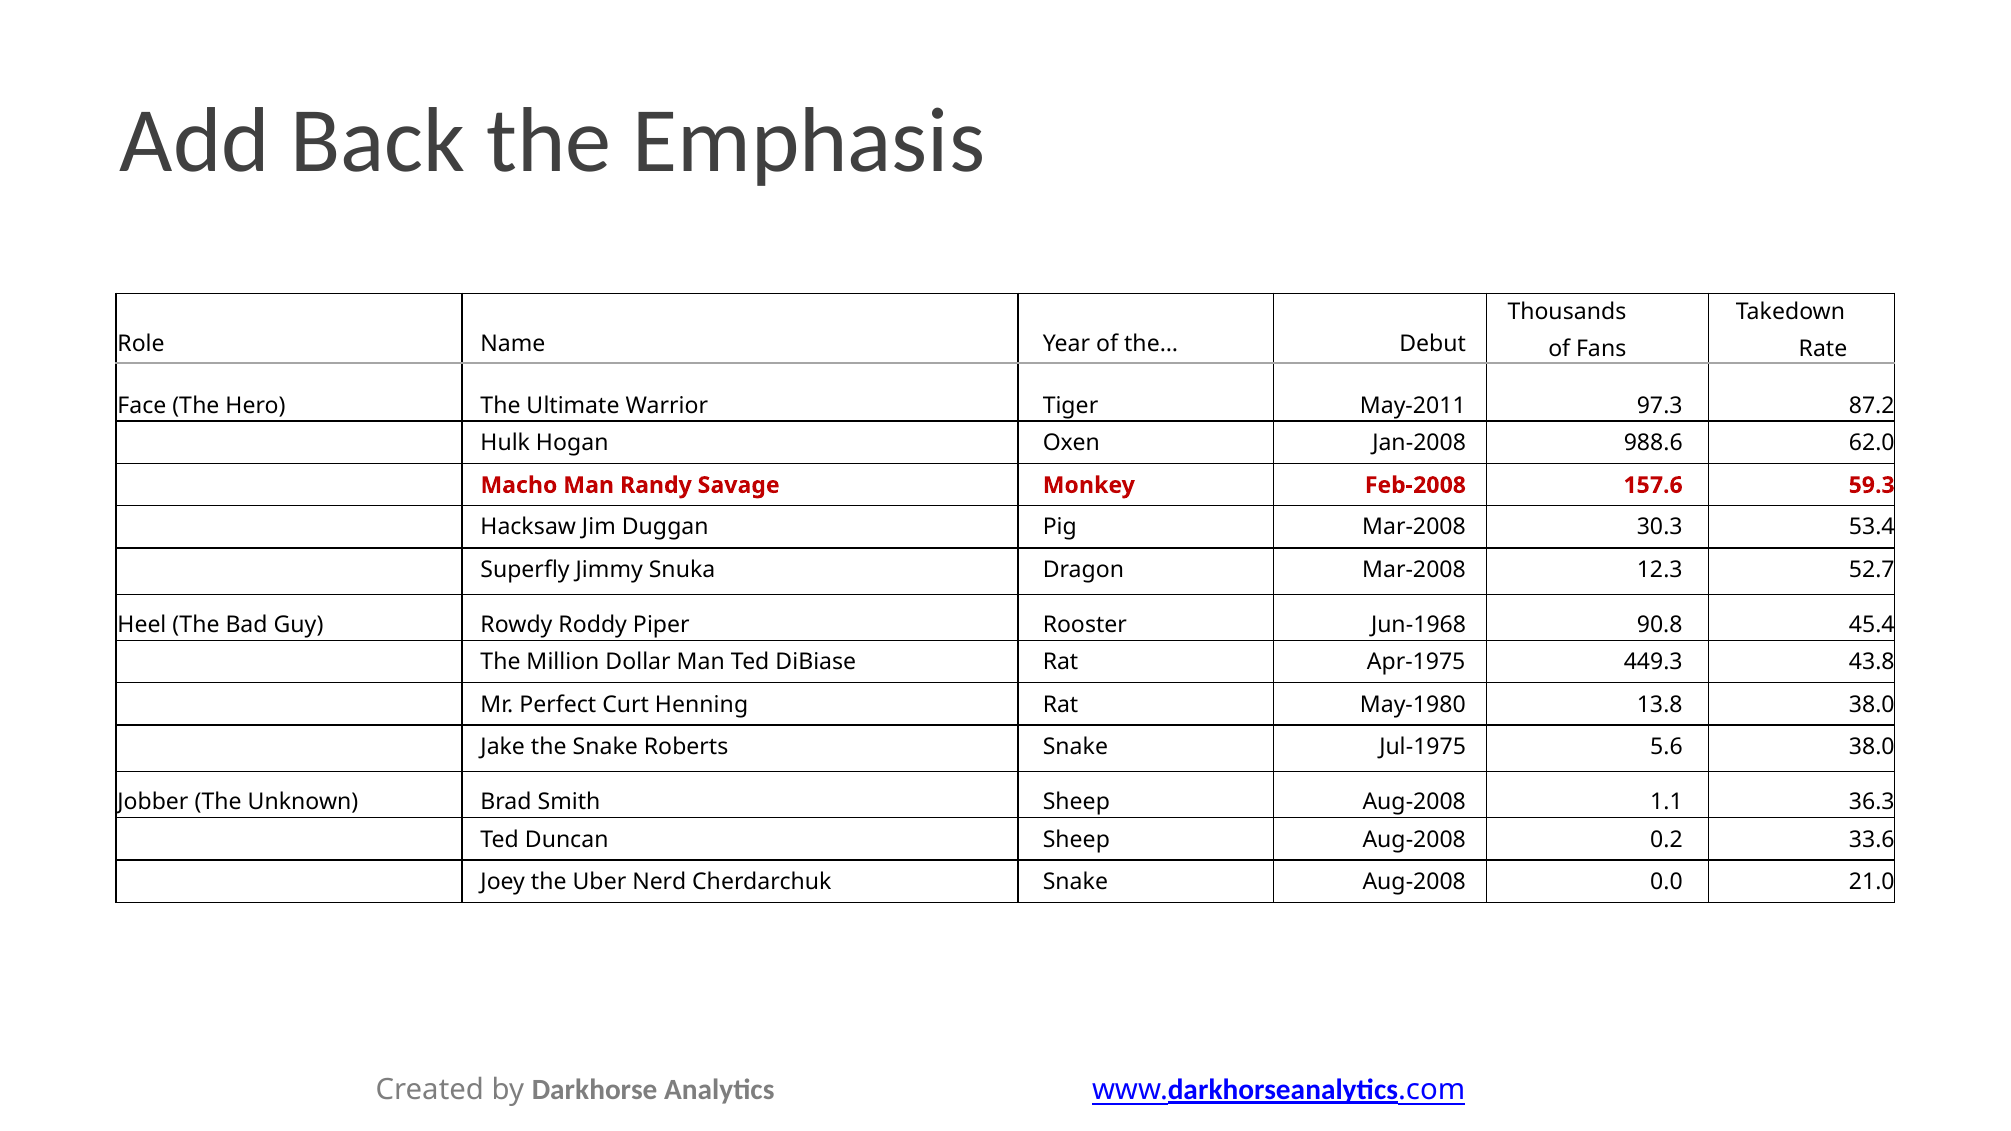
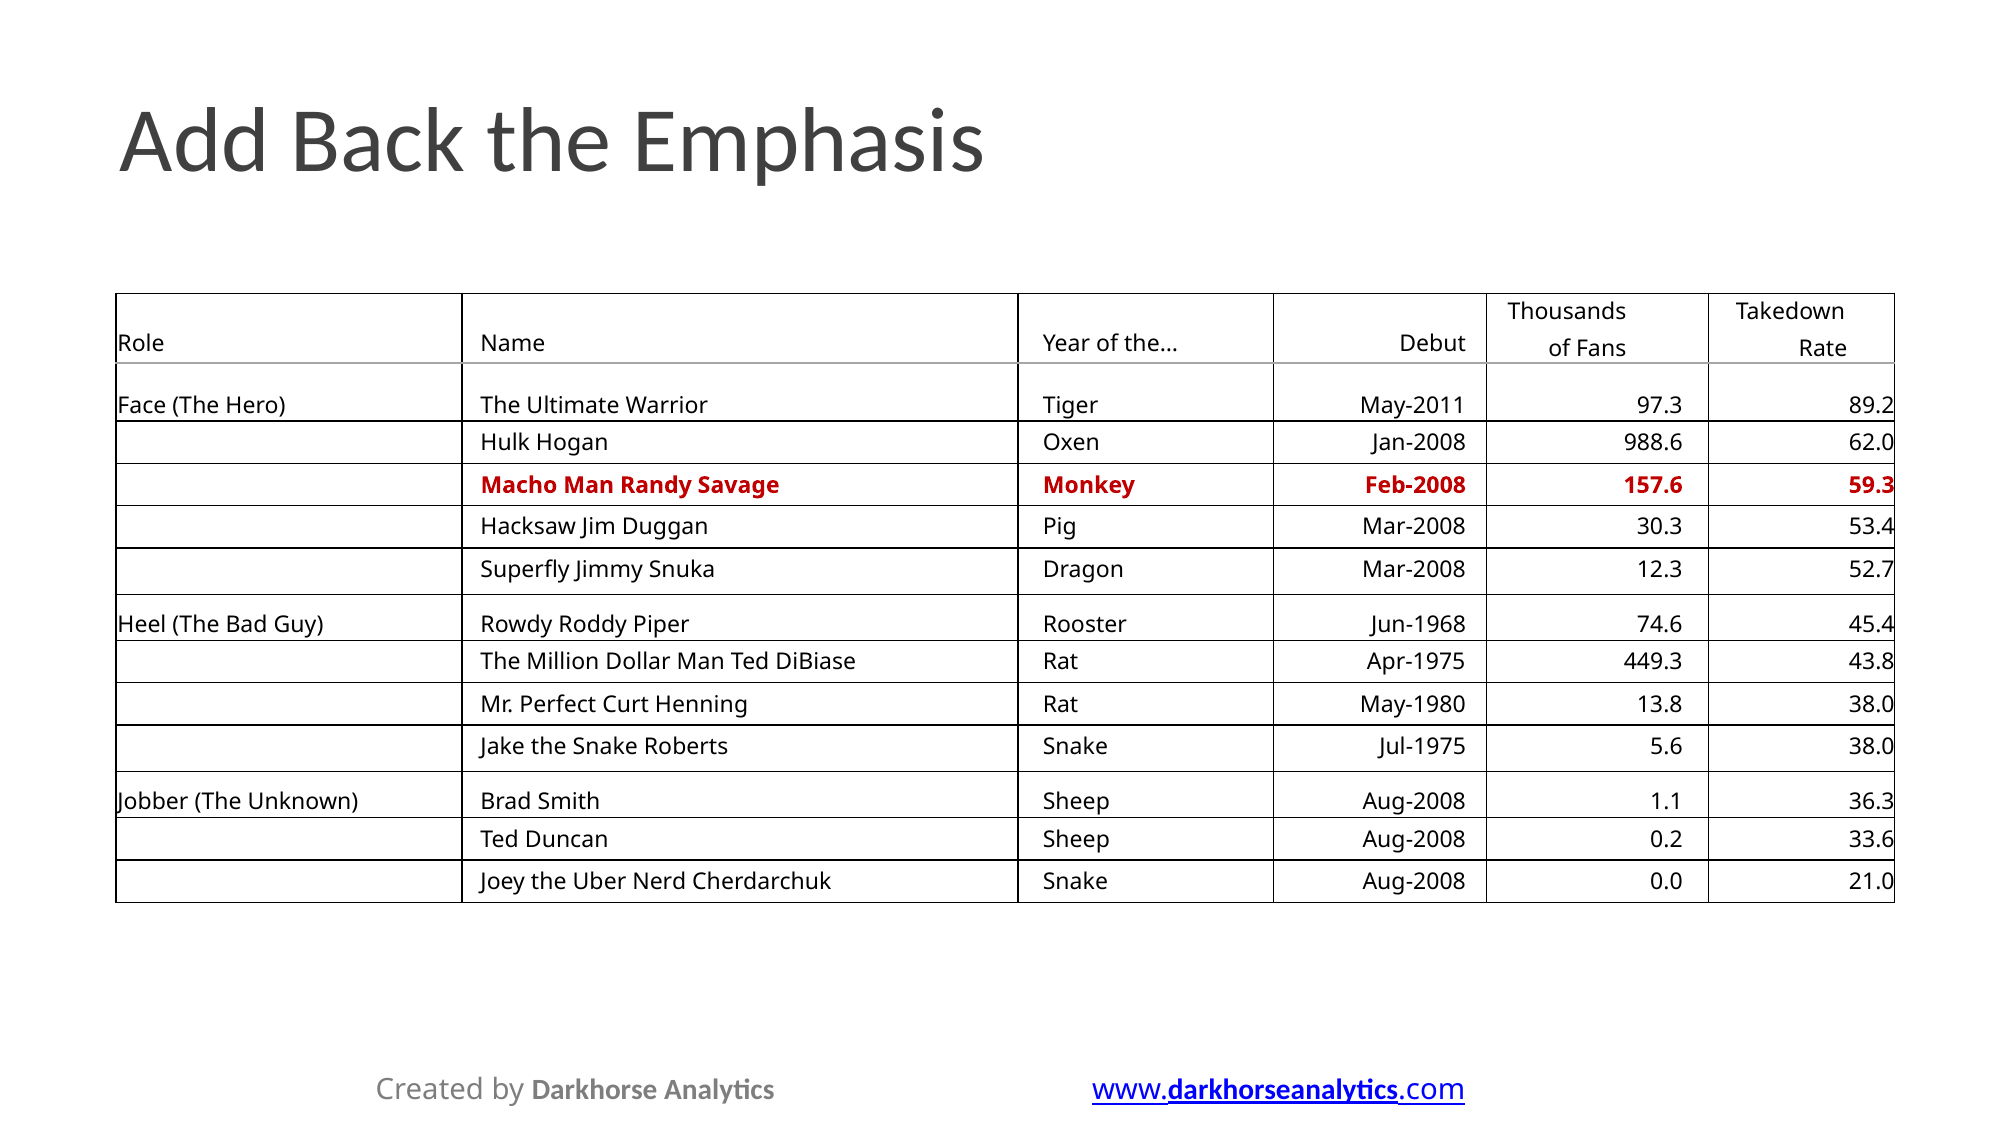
87.2: 87.2 -> 89.2
90.8: 90.8 -> 74.6
